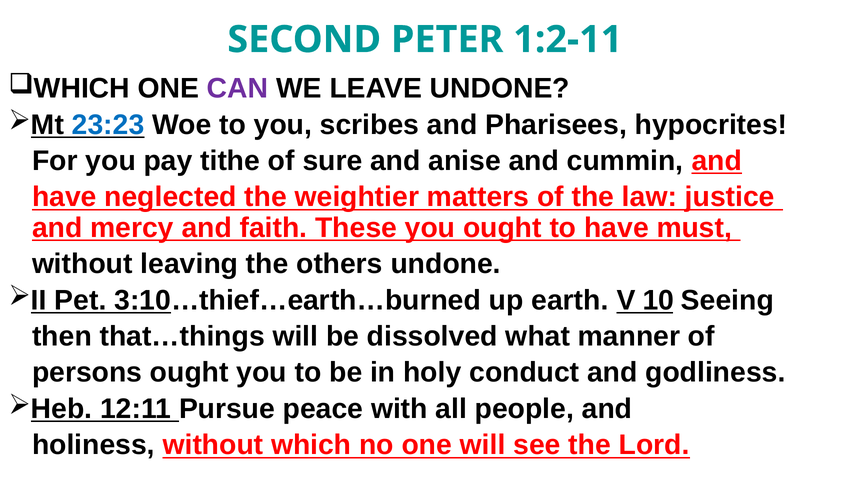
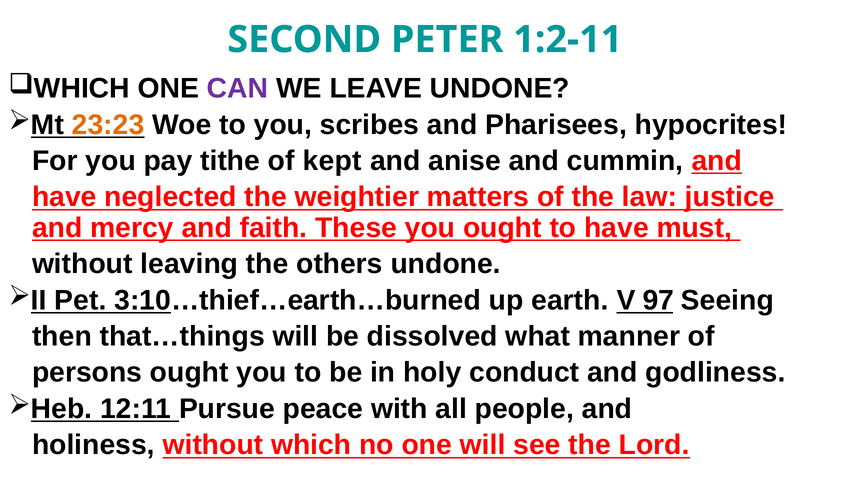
23:23 colour: blue -> orange
sure: sure -> kept
10: 10 -> 97
